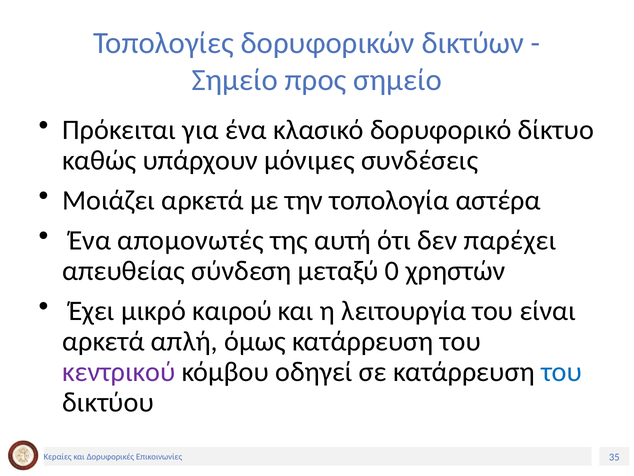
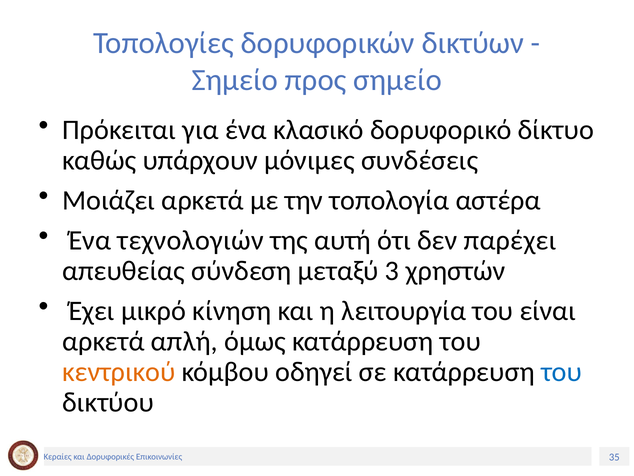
απομονωτές: απομονωτές -> τεχνολογιών
0: 0 -> 3
καιρού: καιρού -> κίνηση
κεντρικού colour: purple -> orange
